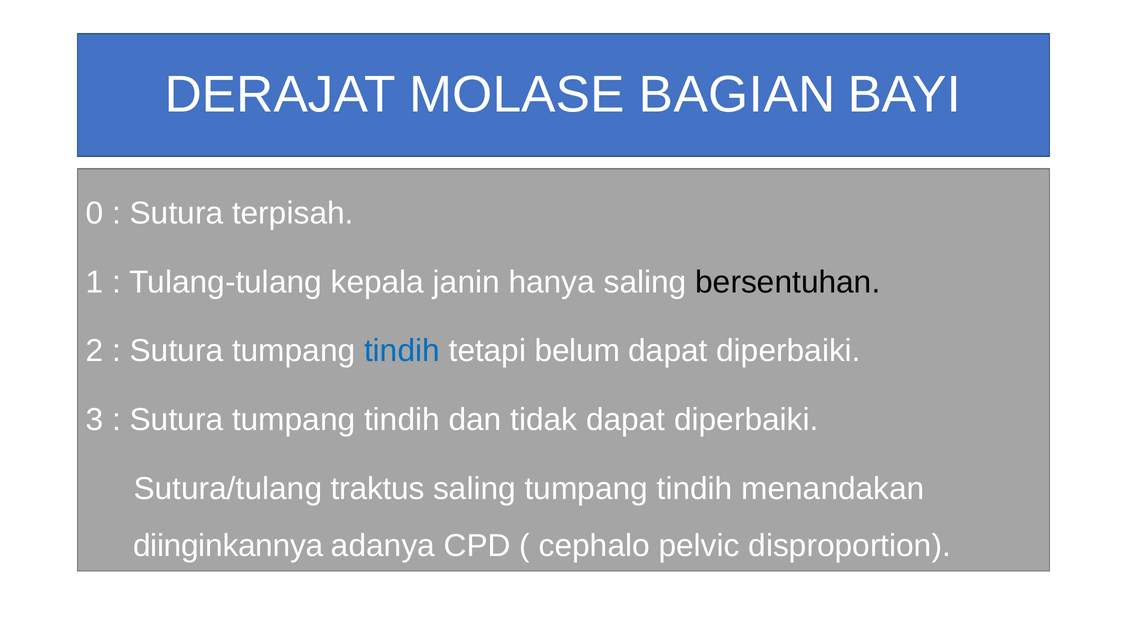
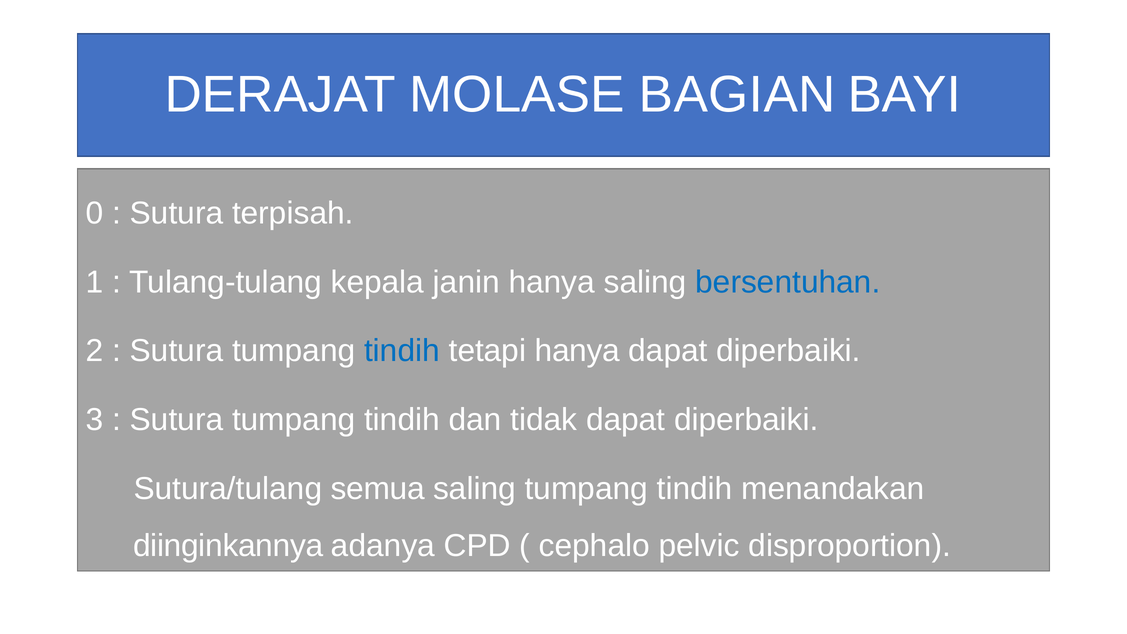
bersentuhan colour: black -> blue
tetapi belum: belum -> hanya
traktus: traktus -> semua
